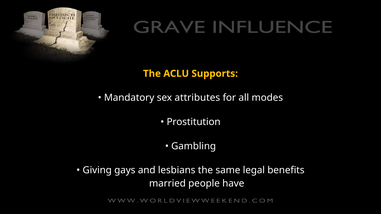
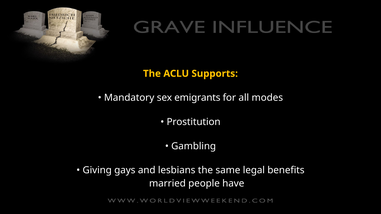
attributes: attributes -> emigrants
